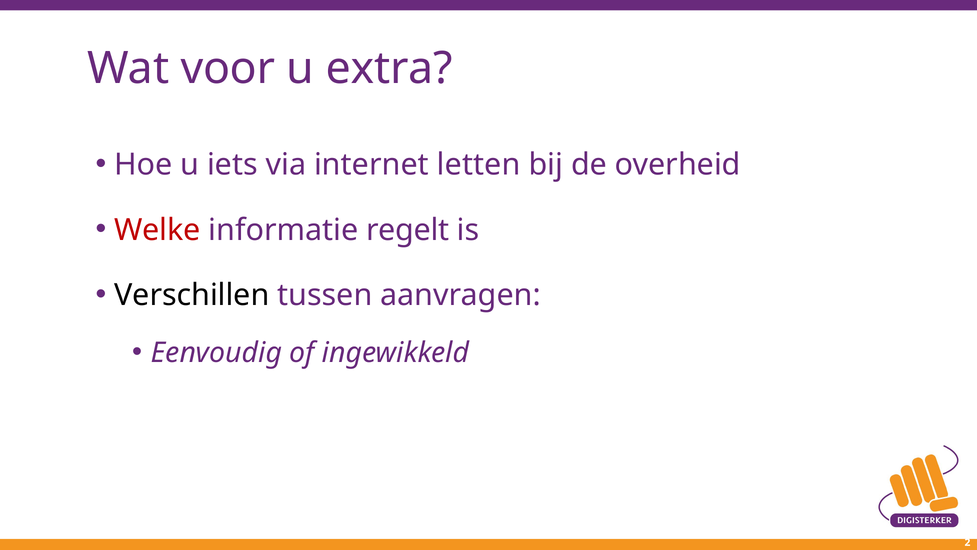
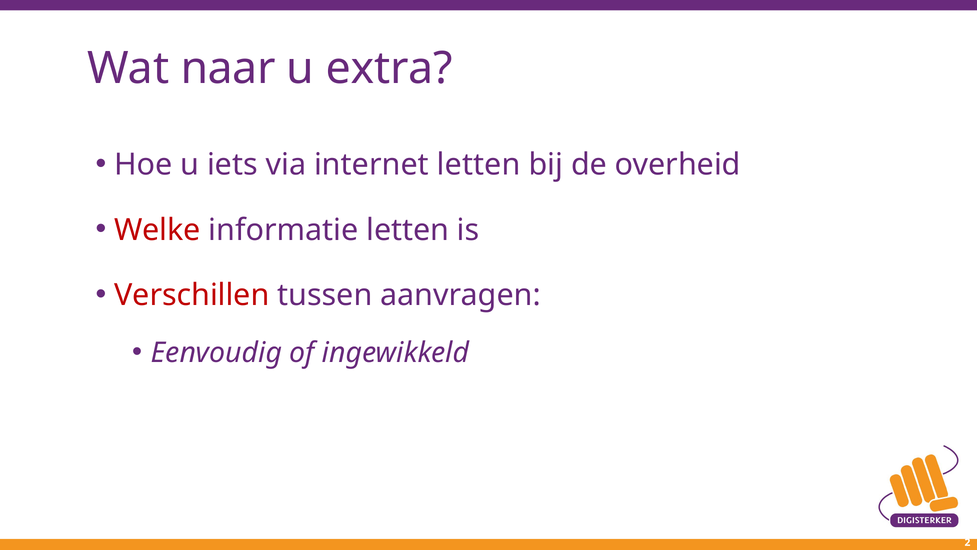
voor: voor -> naar
informatie regelt: regelt -> letten
Verschillen colour: black -> red
